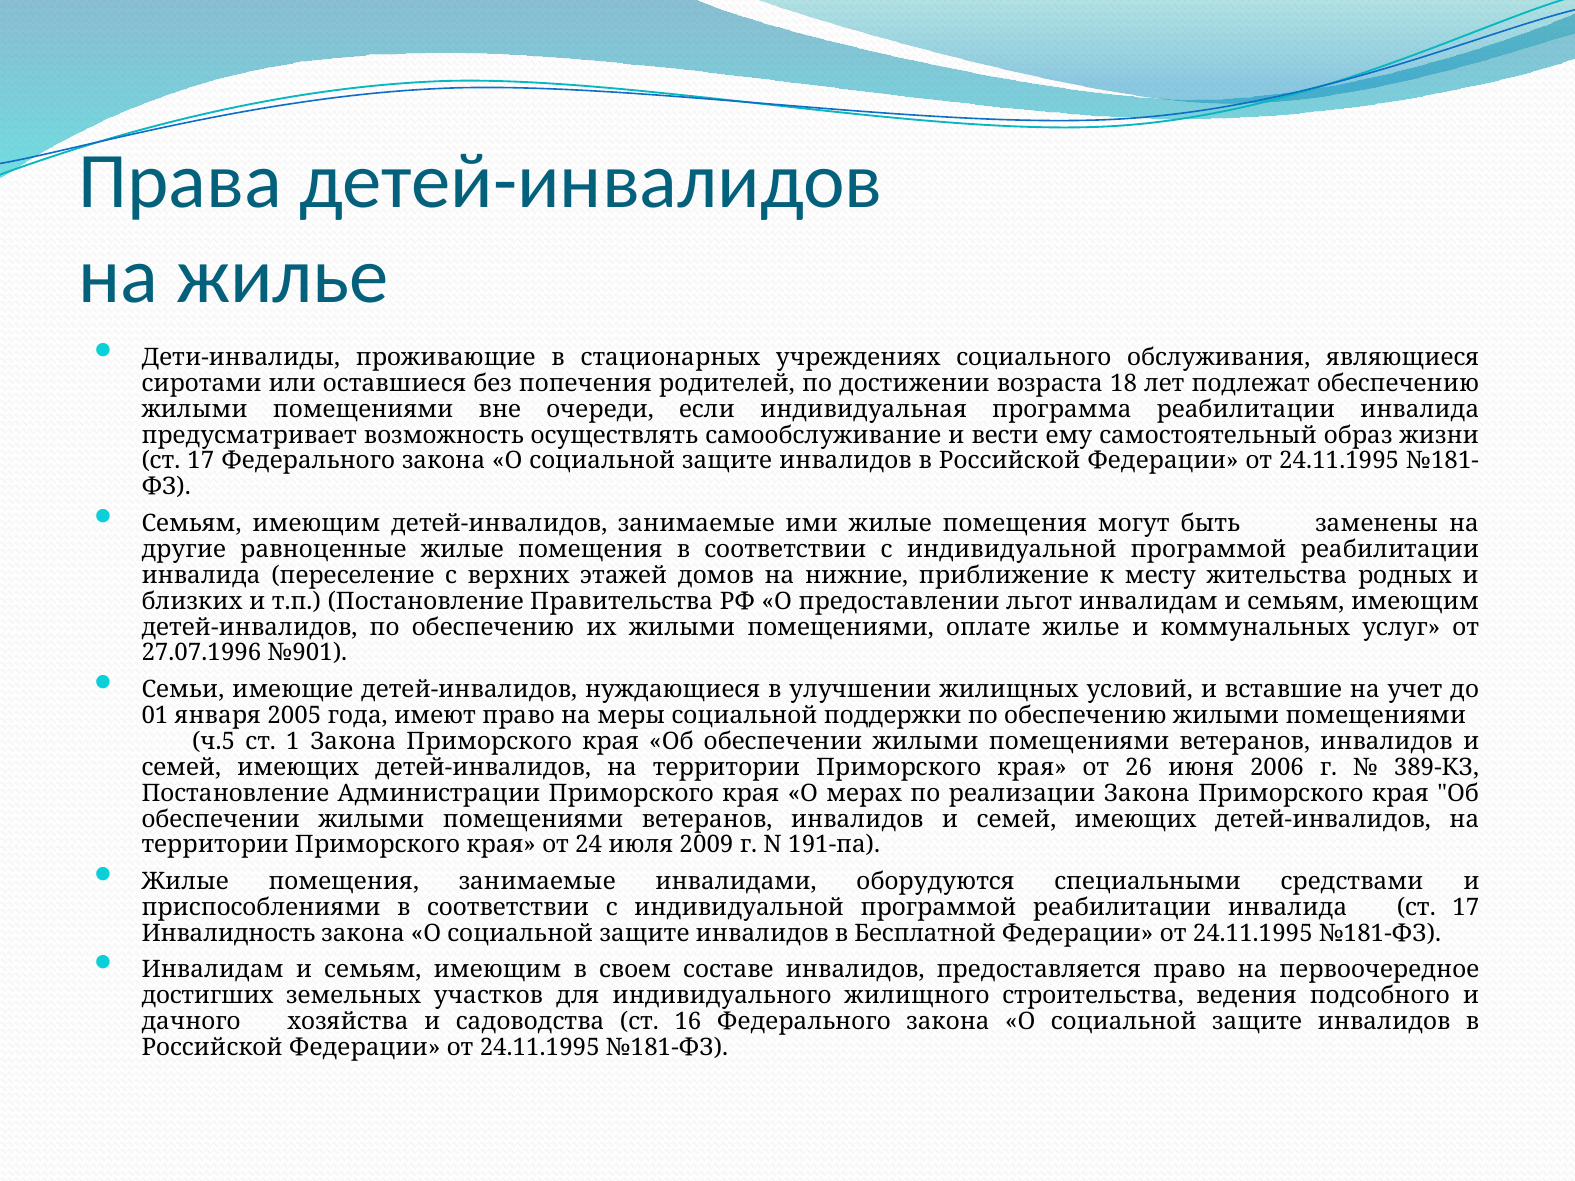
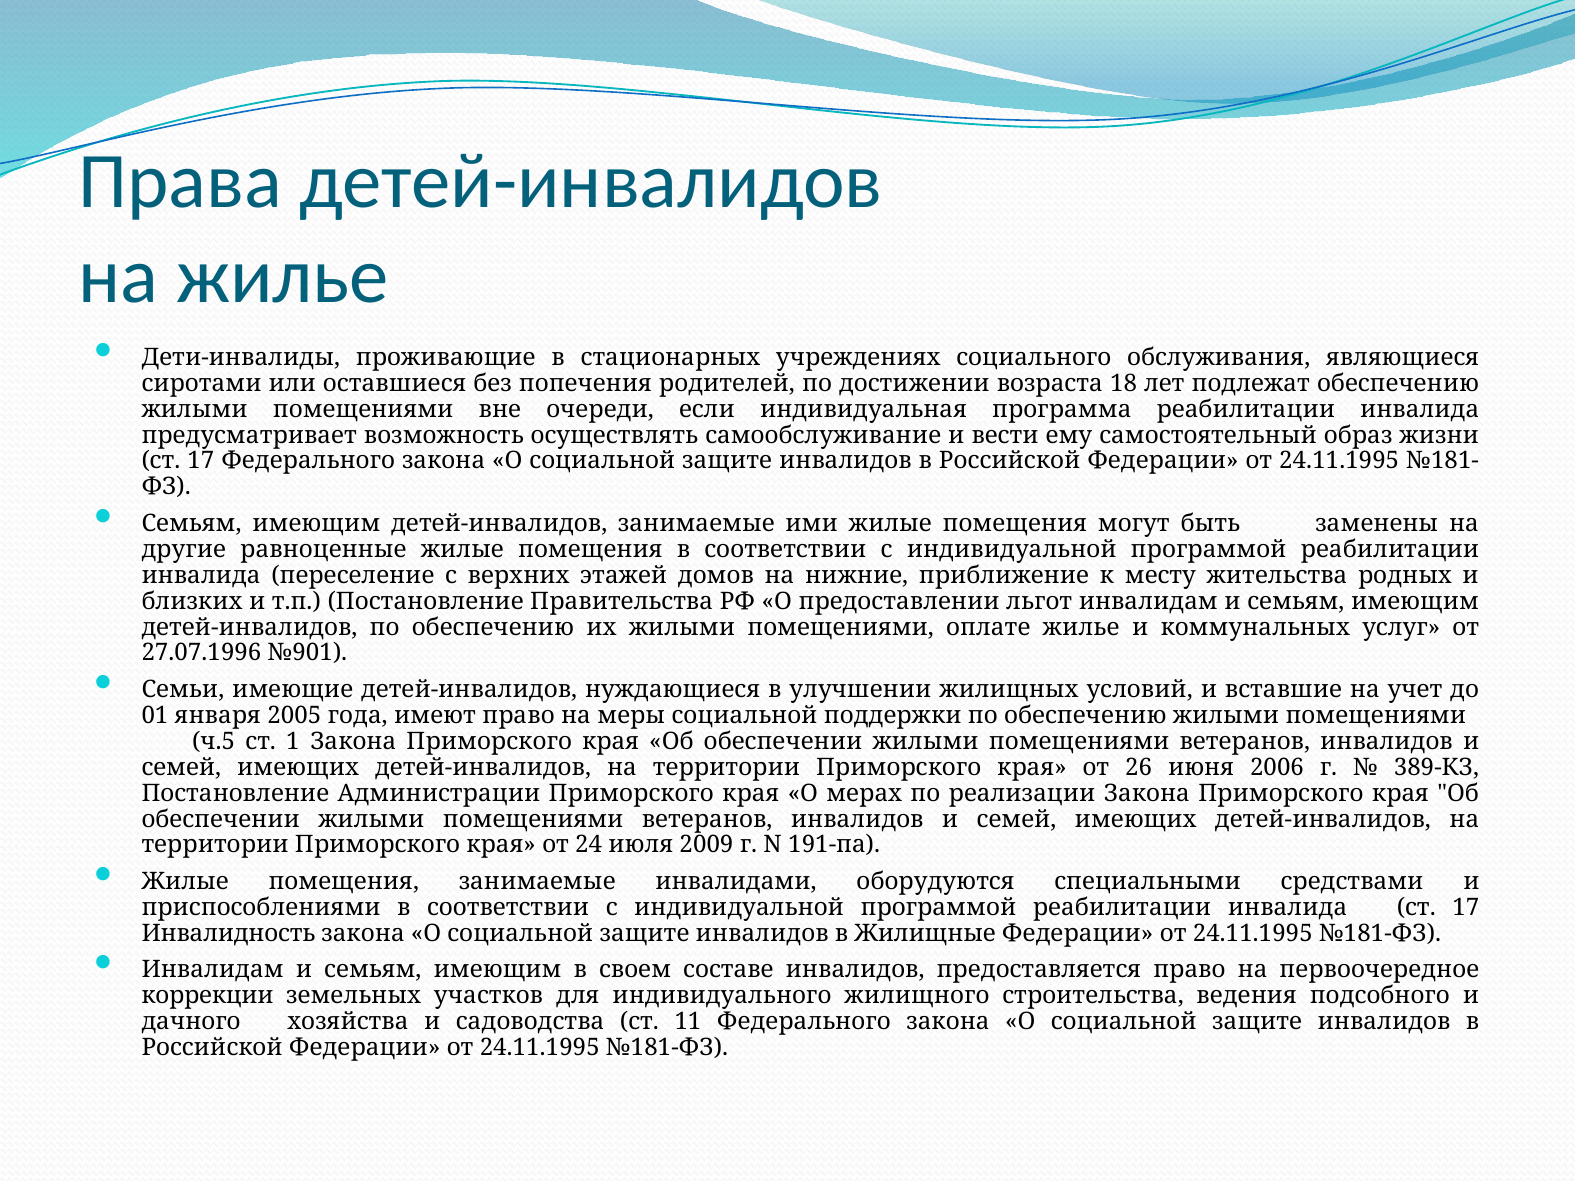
Бесплатной: Бесплатной -> Жилищные
достигших: достигших -> коррекции
16: 16 -> 11
